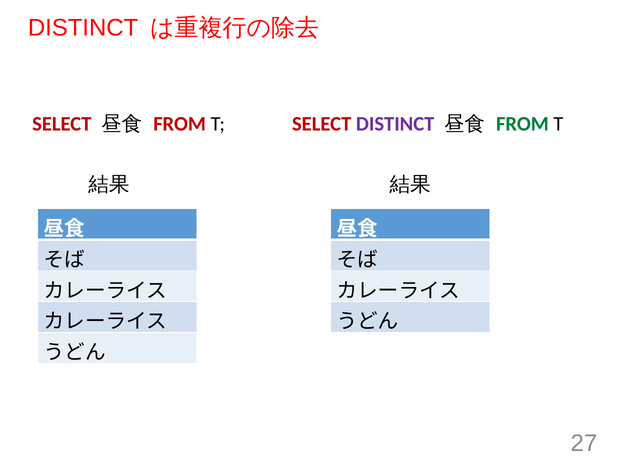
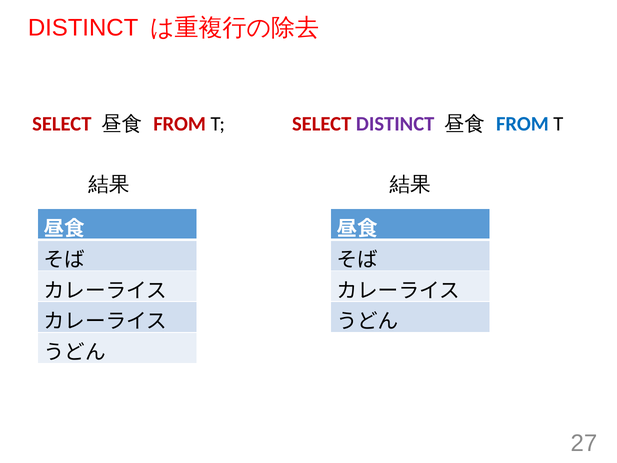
FROM at (522, 124) colour: green -> blue
